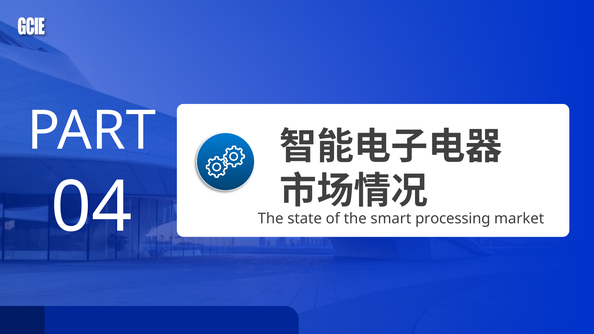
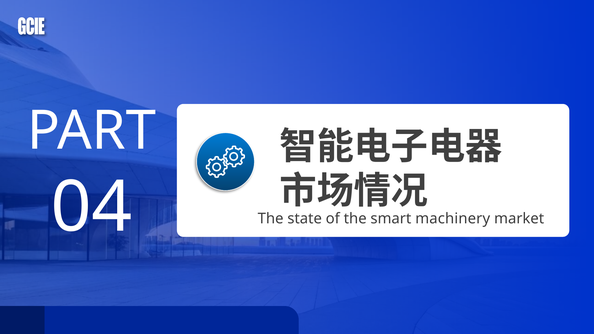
processing: processing -> machinery
